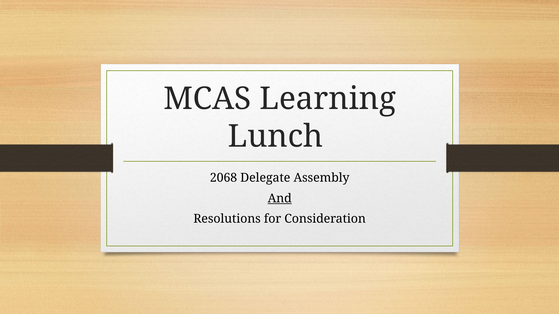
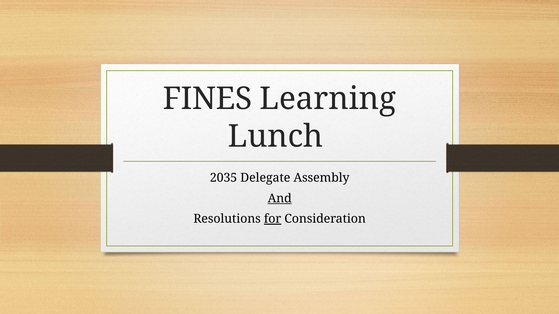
MCAS: MCAS -> FINES
2068: 2068 -> 2035
for underline: none -> present
